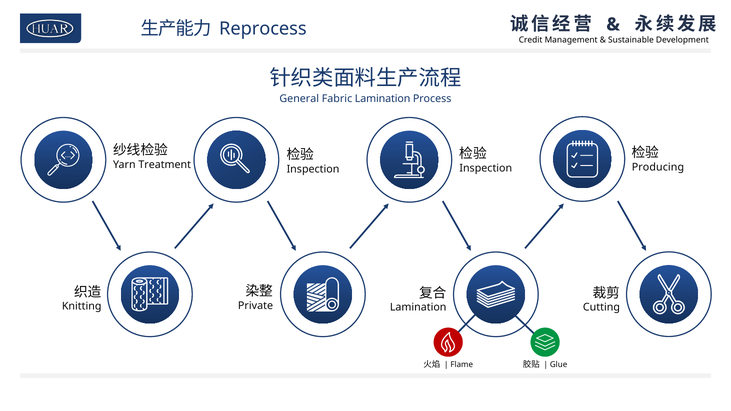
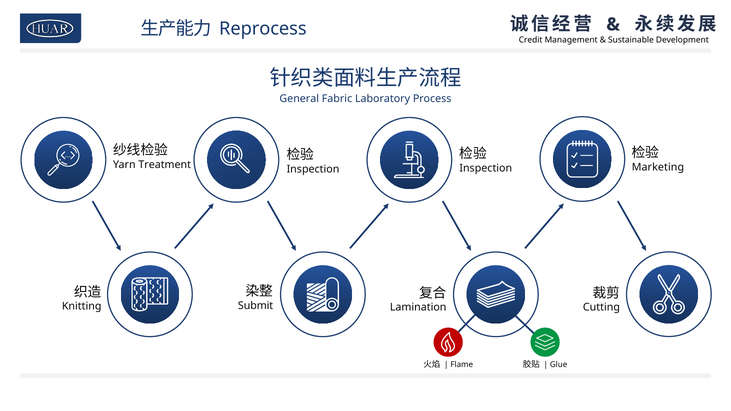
Fabric Lamination: Lamination -> Laboratory
Producing: Producing -> Marketing
Private: Private -> Submit
